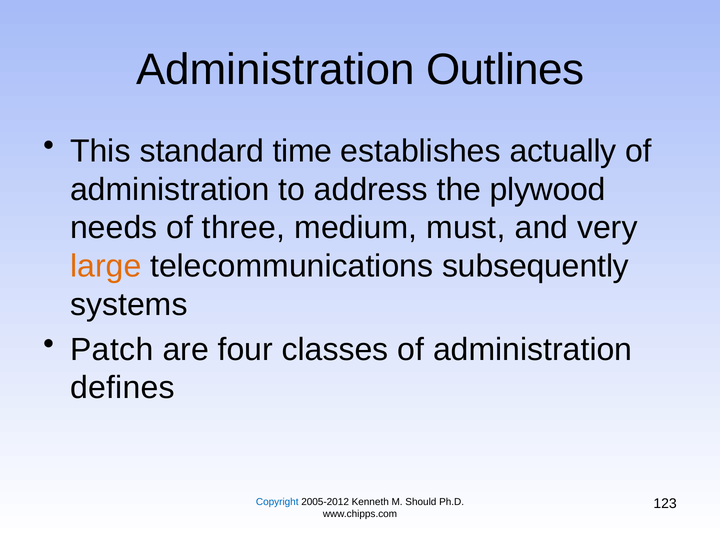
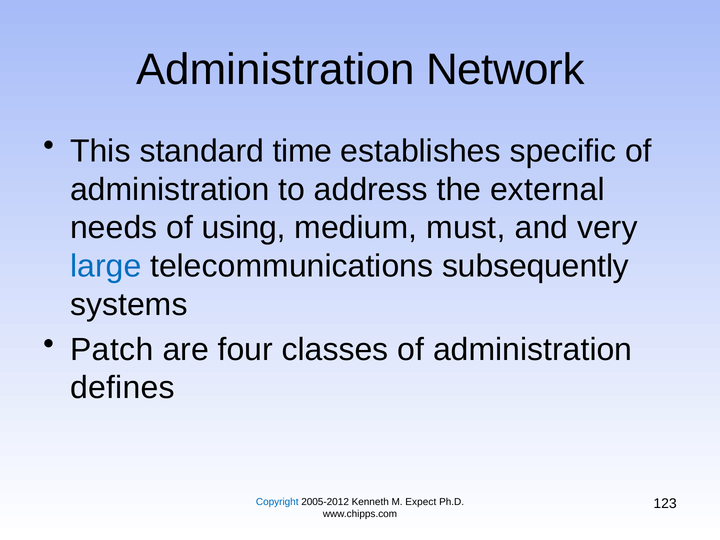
Outlines: Outlines -> Network
actually: actually -> specific
plywood: plywood -> external
three: three -> using
large colour: orange -> blue
Should: Should -> Expect
